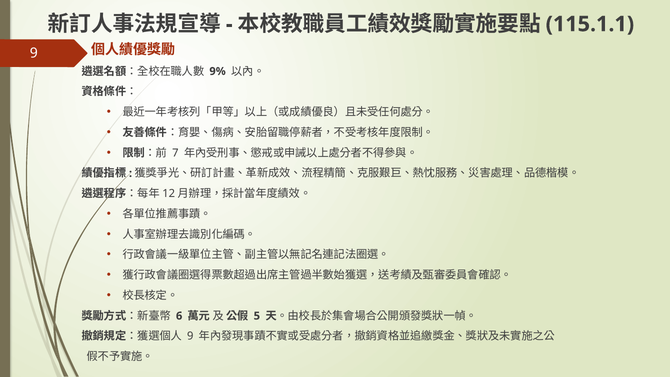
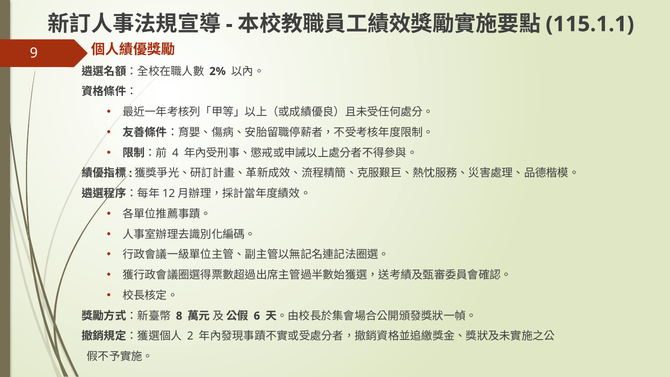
9%: 9% -> 2%
7: 7 -> 4
6: 6 -> 8
5: 5 -> 6
9 at (190, 336): 9 -> 2
